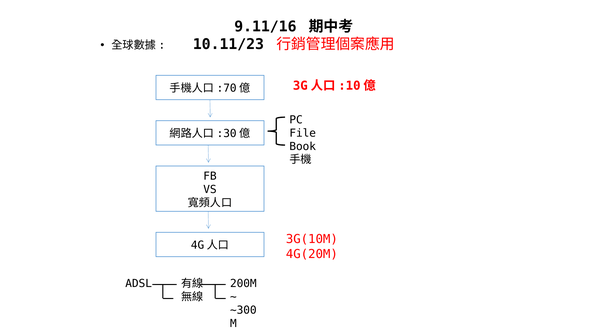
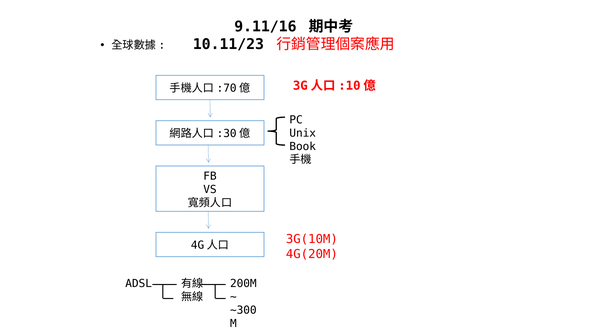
File: File -> Unix
